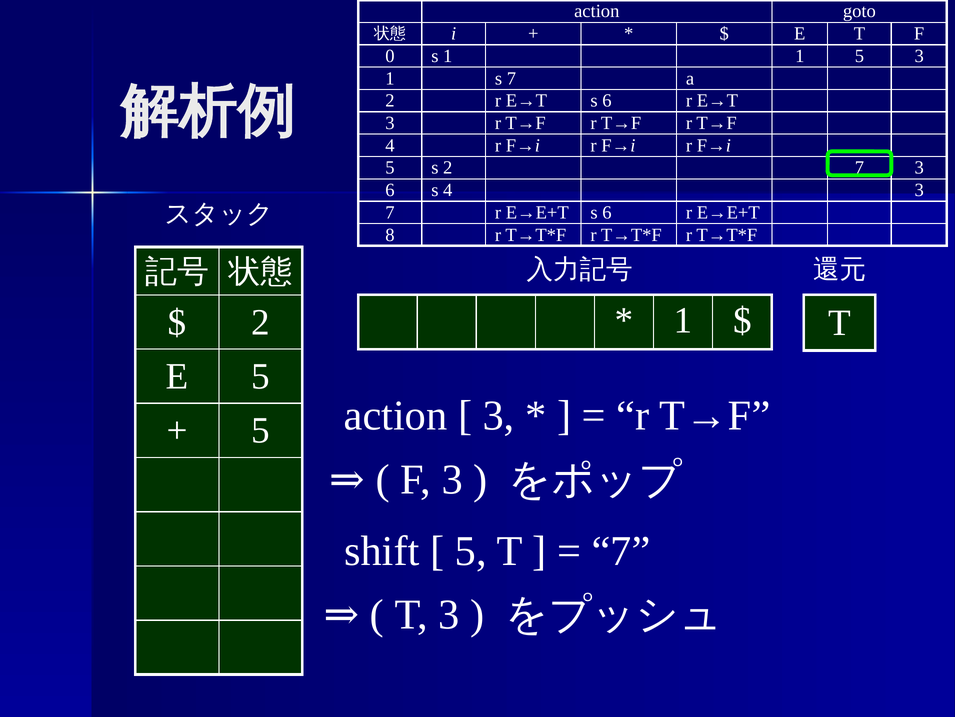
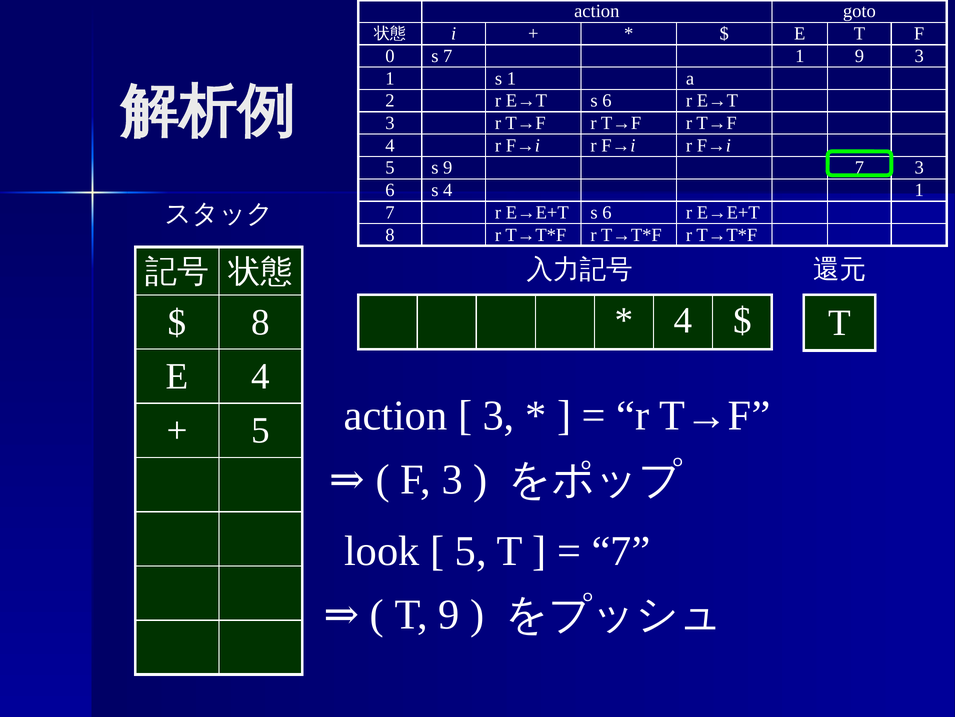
s 1: 1 -> 7
1 5: 5 -> 9
s 7: 7 -> 1
s 2: 2 -> 9
4 3: 3 -> 1
1 at (683, 320): 1 -> 4
2 at (261, 322): 2 -> 8
E 5: 5 -> 4
shift: shift -> look
T 3: 3 -> 9
